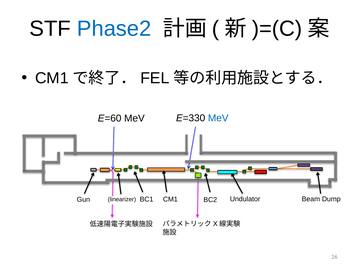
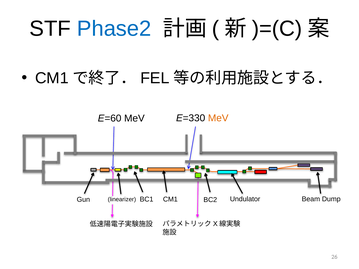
MeV at (218, 118) colour: blue -> orange
